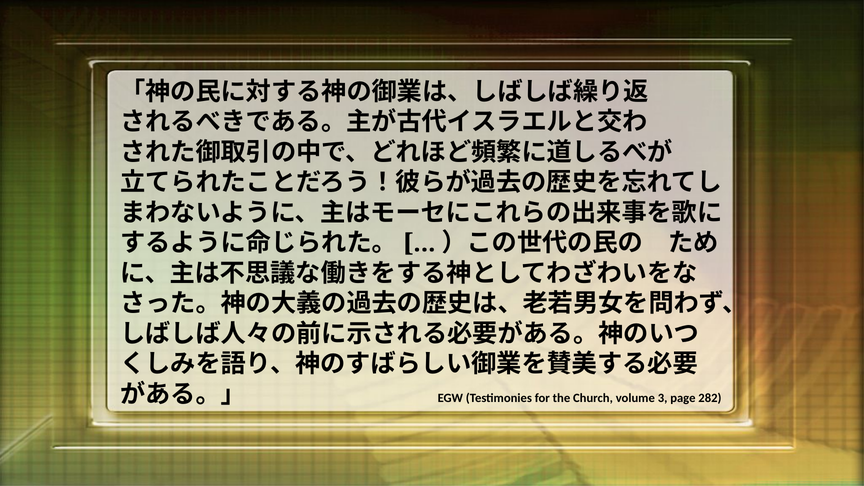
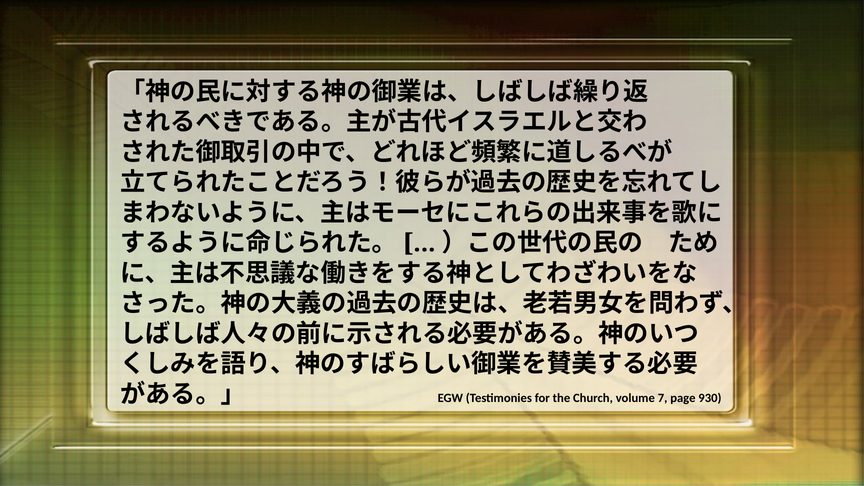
3: 3 -> 7
282: 282 -> 930
